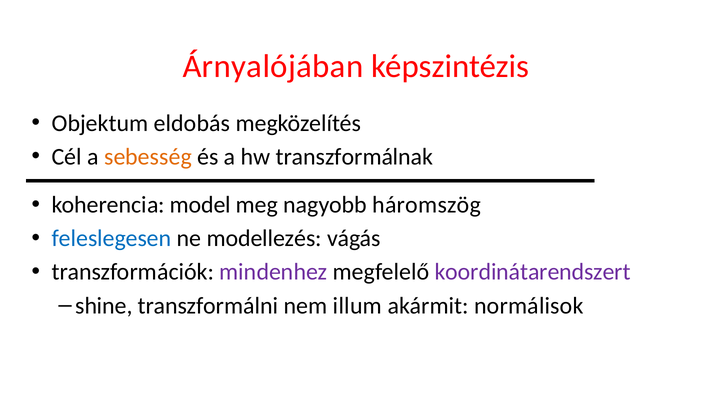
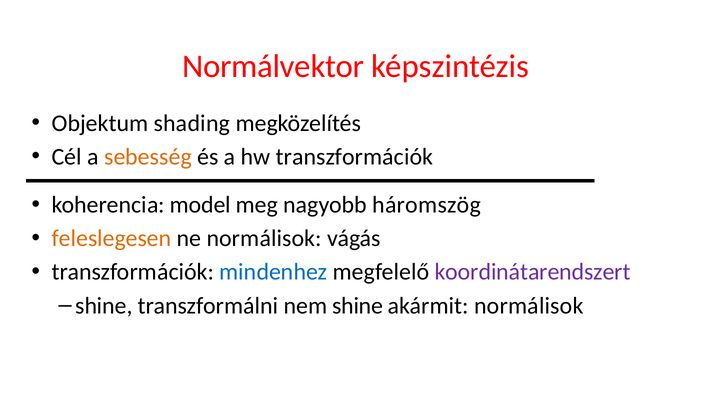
Árnyalójában: Árnyalójában -> Normálvektor
eldobás: eldobás -> shading
hw transzformálnak: transzformálnak -> transzformációk
feleslegesen colour: blue -> orange
ne modellezés: modellezés -> normálisok
mindenhez colour: purple -> blue
nem illum: illum -> shine
